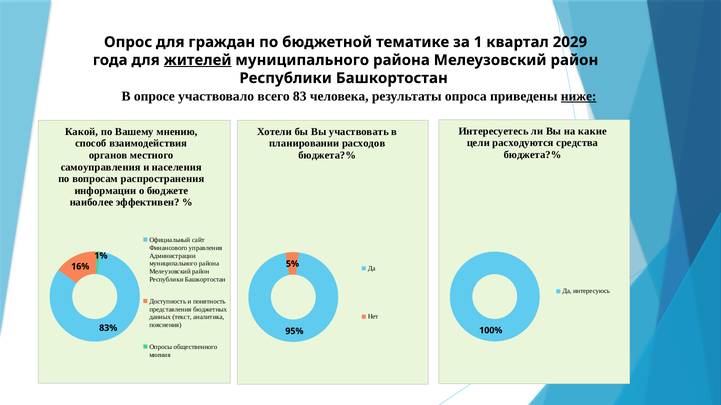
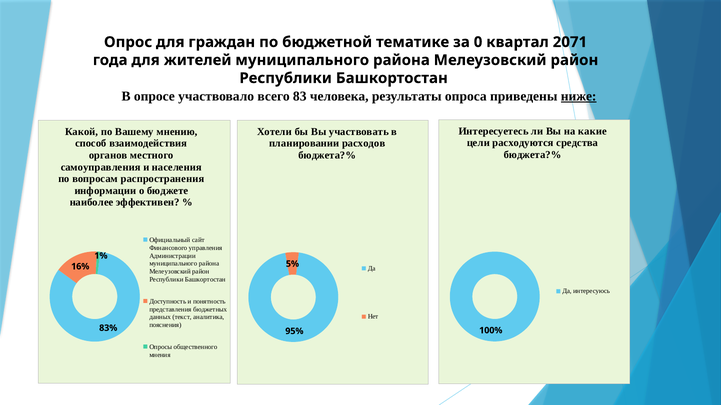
1: 1 -> 0
2029: 2029 -> 2071
жителей underline: present -> none
